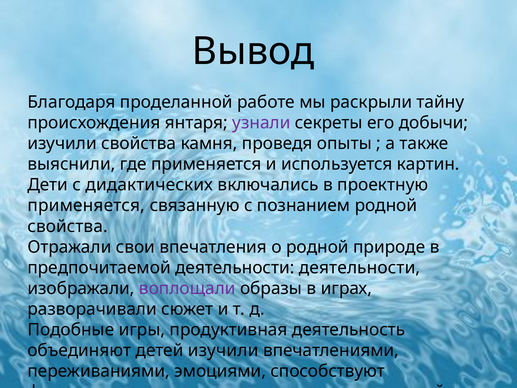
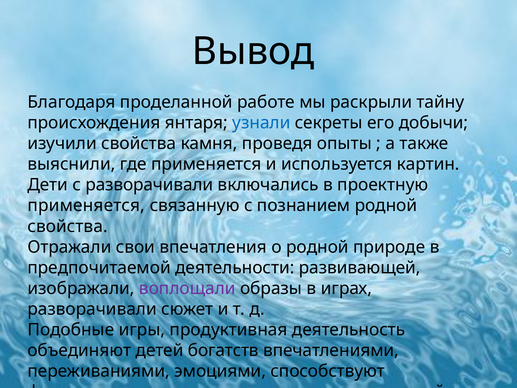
узнали colour: purple -> blue
с дидактических: дидактических -> разворачивали
деятельности деятельности: деятельности -> развивающей
детей изучили: изучили -> богатств
